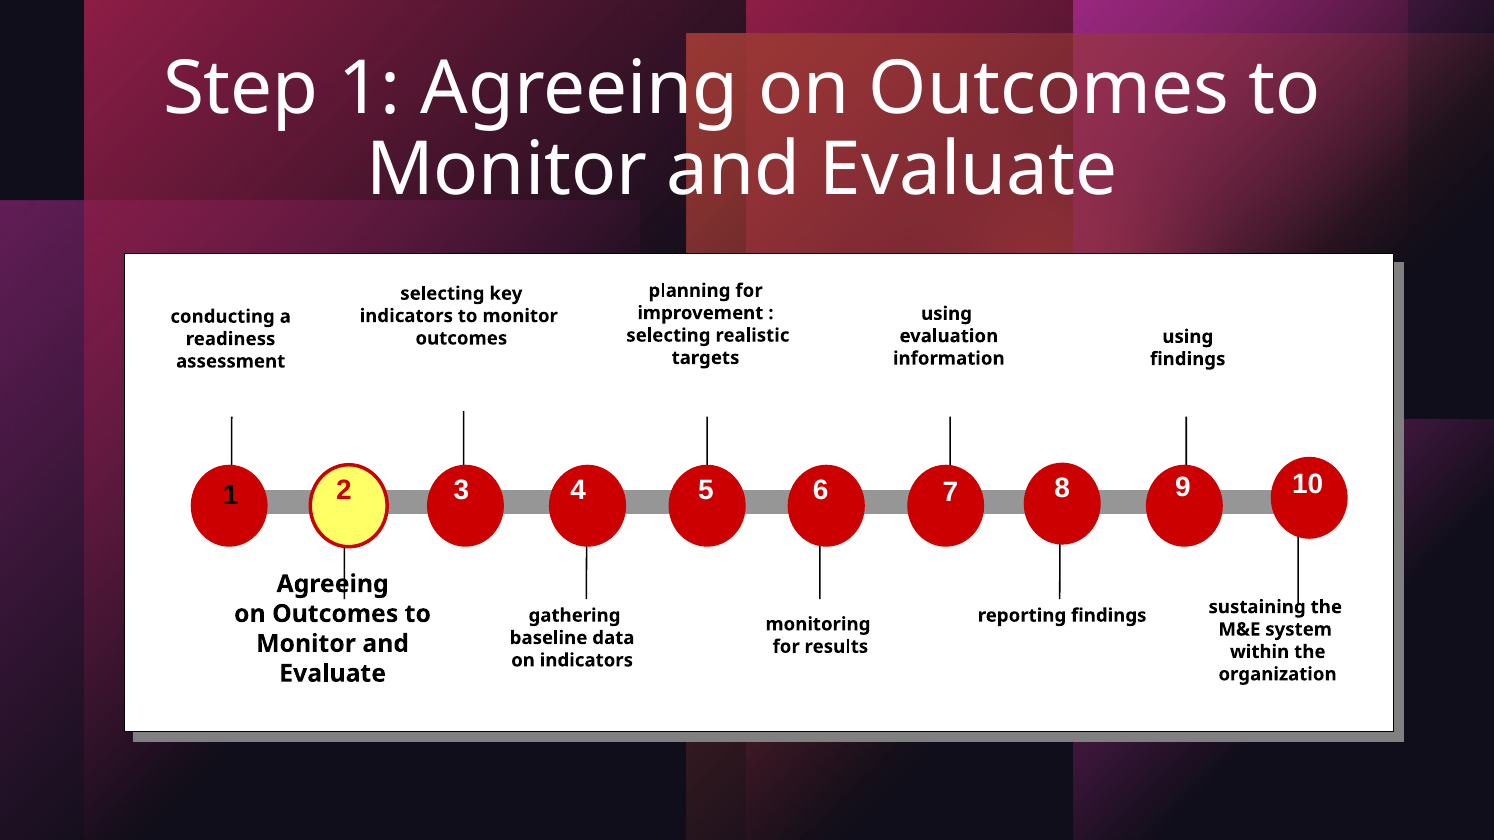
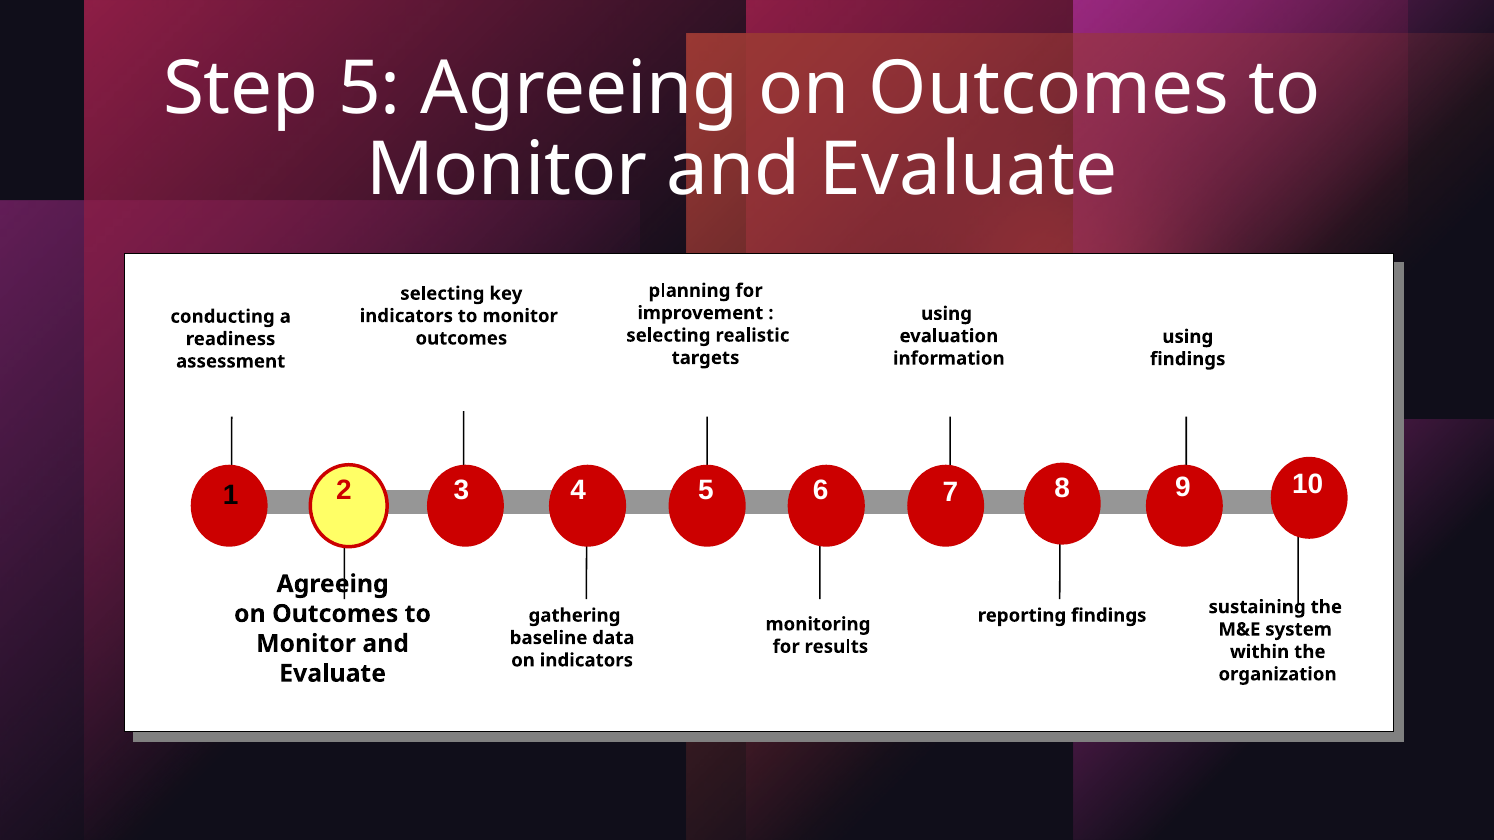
Step 1: 1 -> 5
